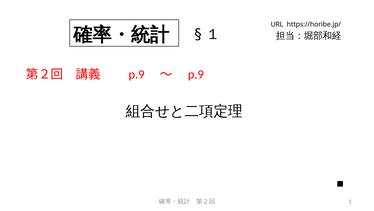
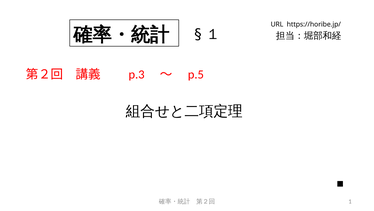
p.9 at (137, 74): p.9 -> p.3
p.9 at (196, 74): p.9 -> p.5
